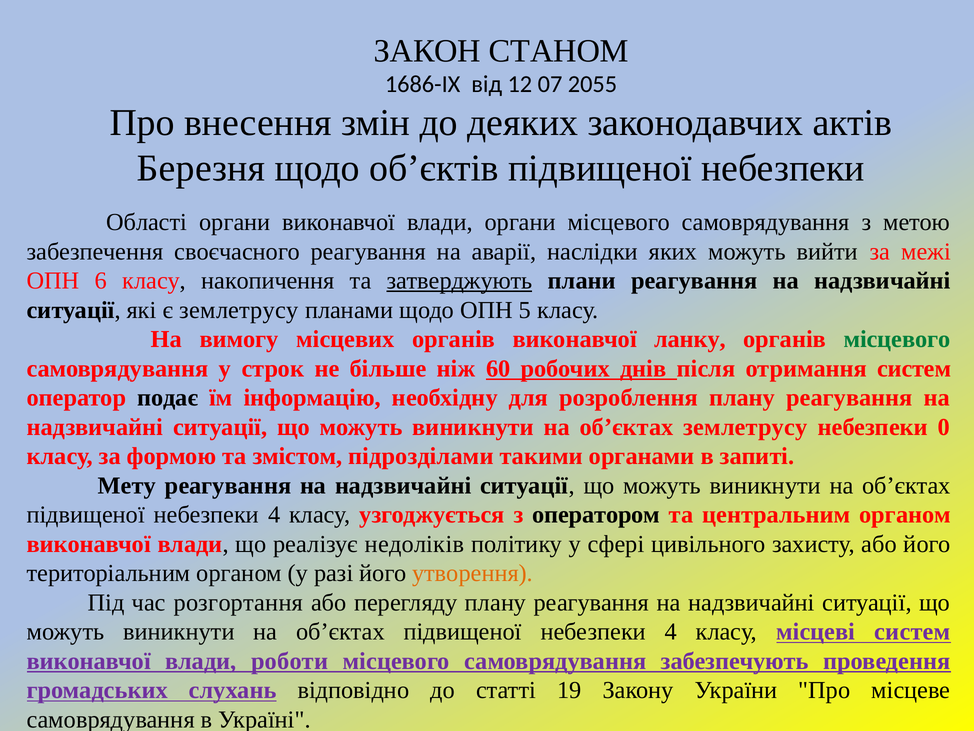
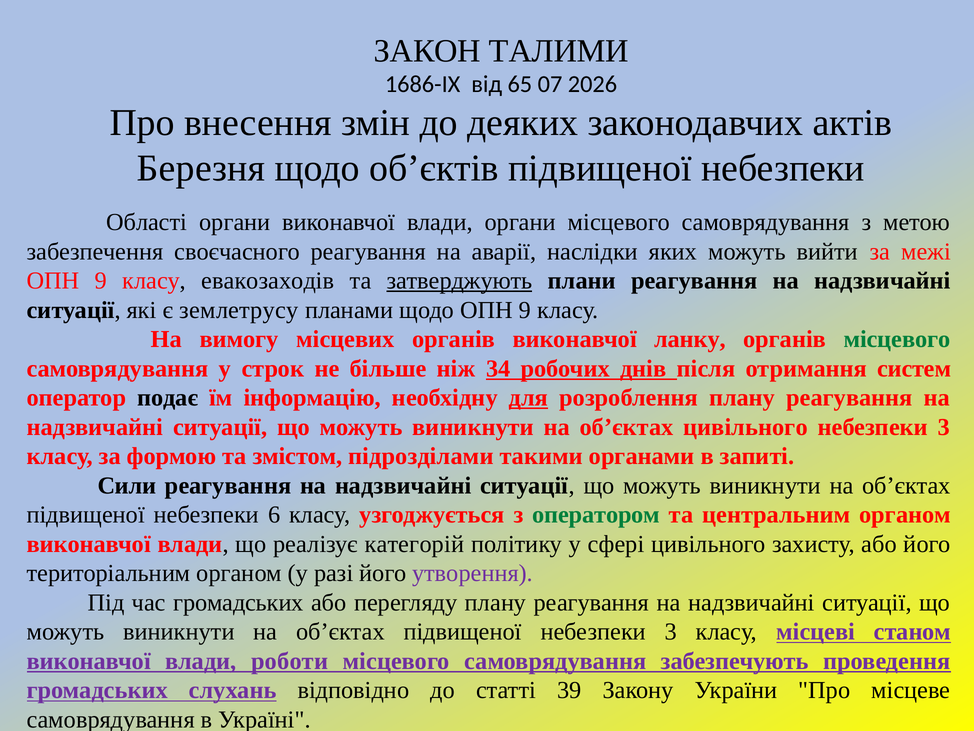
СТАНОМ: СТАНОМ -> ТАЛИМИ
12: 12 -> 65
2055: 2055 -> 2026
6 at (101, 281): 6 -> 9
накопичення: накопичення -> евакозаходів
щодо ОПН 5: 5 -> 9
60: 60 -> 34
для underline: none -> present
об’єктах землетрусу: землетрусу -> цивільного
0 at (944, 427): 0 -> 3
Мету: Мету -> Сили
4 at (274, 514): 4 -> 6
оператором colour: black -> green
недоліків: недоліків -> категорій
утворення colour: orange -> purple
час розгортання: розгортання -> громадських
4 at (671, 631): 4 -> 3
місцеві систем: систем -> станом
19: 19 -> 39
